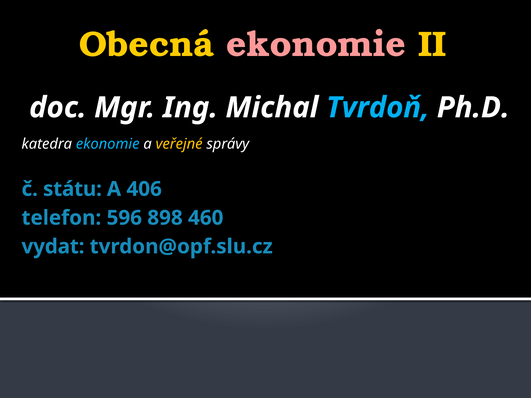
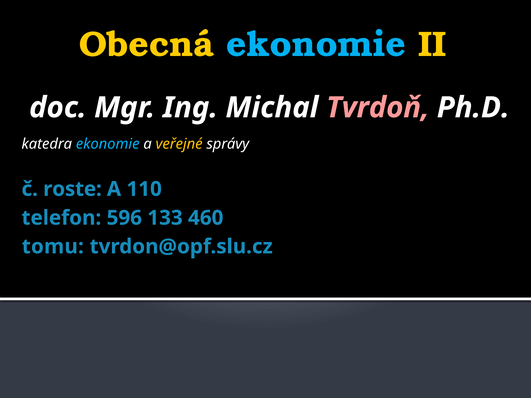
ekonomie at (316, 44) colour: pink -> light blue
Tvrdoň colour: light blue -> pink
státu: státu -> roste
406: 406 -> 110
898: 898 -> 133
vydat: vydat -> tomu
